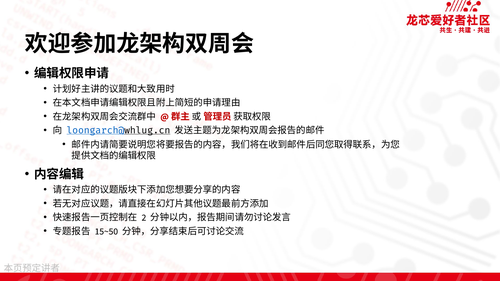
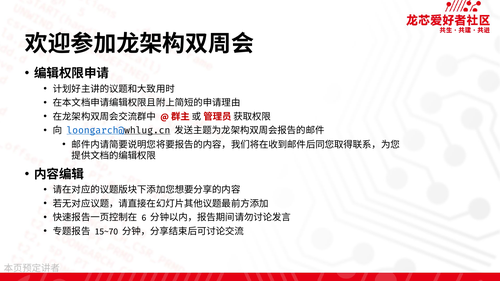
2: 2 -> 6
15~50: 15~50 -> 15~70
